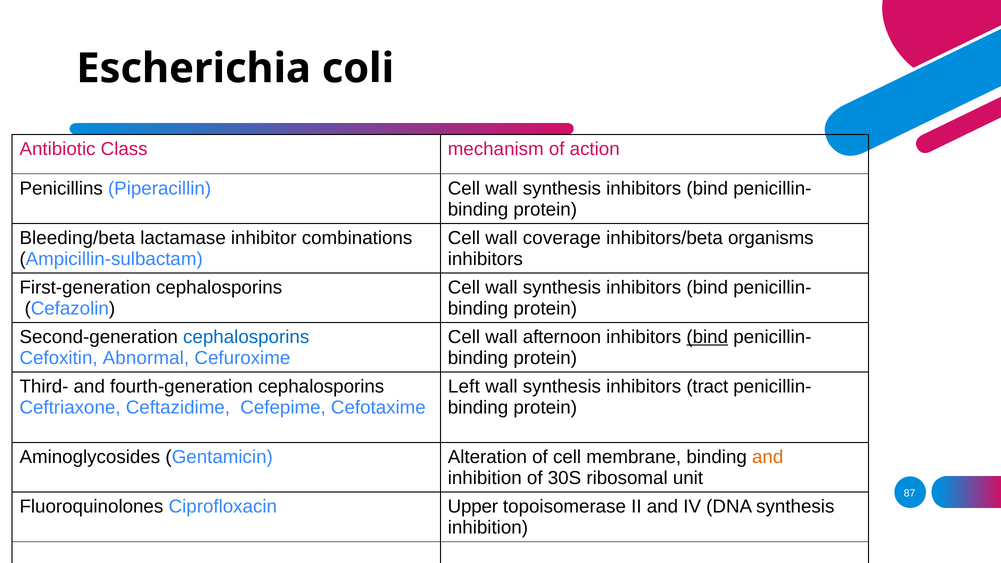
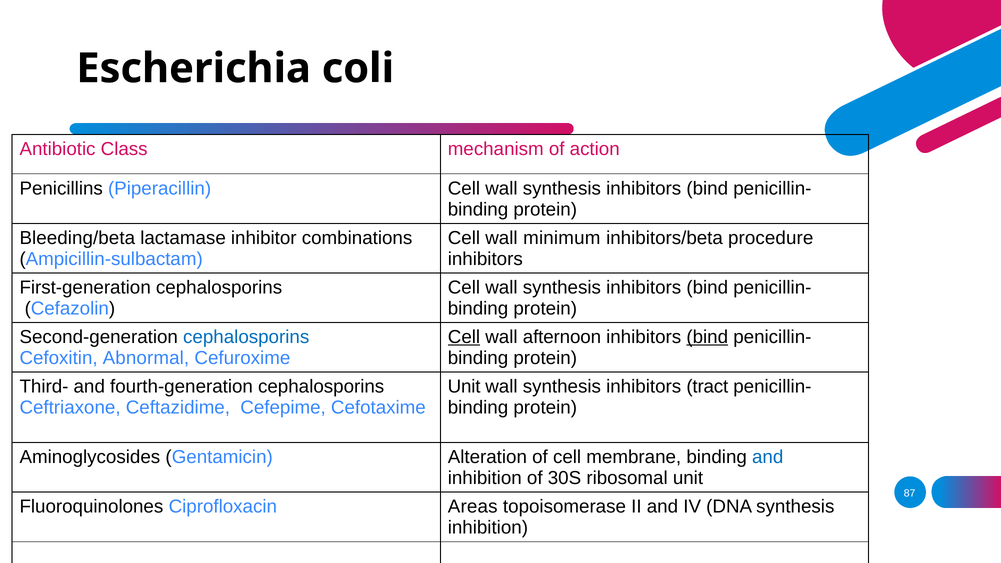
coverage: coverage -> minimum
organisms: organisms -> procedure
Cell at (464, 337) underline: none -> present
Left at (464, 387): Left -> Unit
and at (768, 457) colour: orange -> blue
Upper: Upper -> Areas
